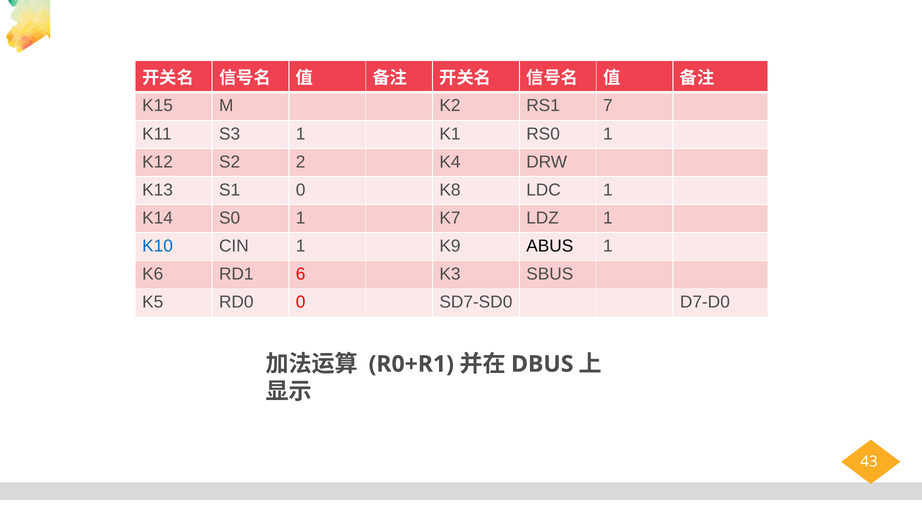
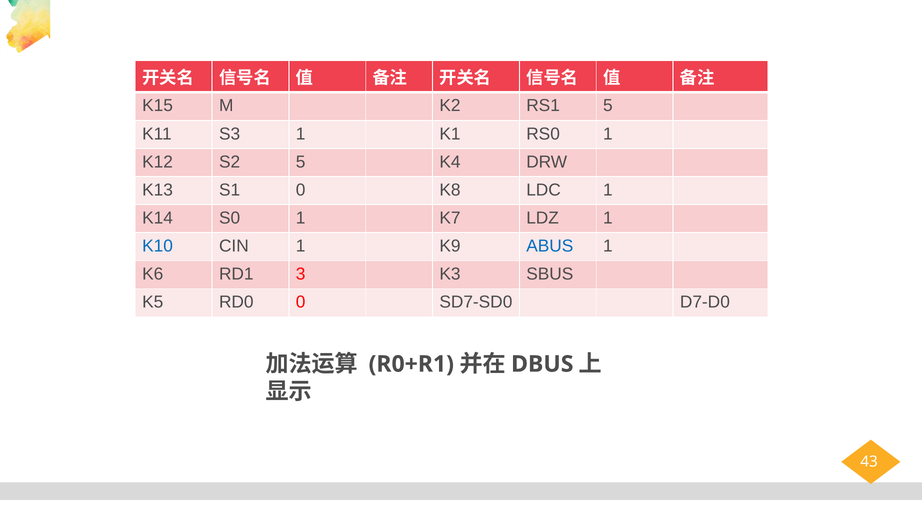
RS1 7: 7 -> 5
S2 2: 2 -> 5
ABUS colour: black -> blue
6: 6 -> 3
